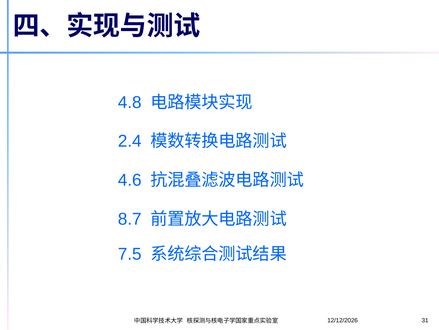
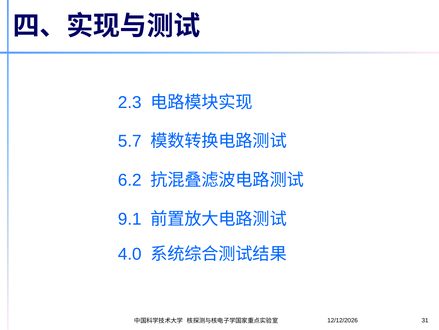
4.8: 4.8 -> 2.3
2.4: 2.4 -> 5.7
4.6: 4.6 -> 6.2
8.7: 8.7 -> 9.1
7.5: 7.5 -> 4.0
